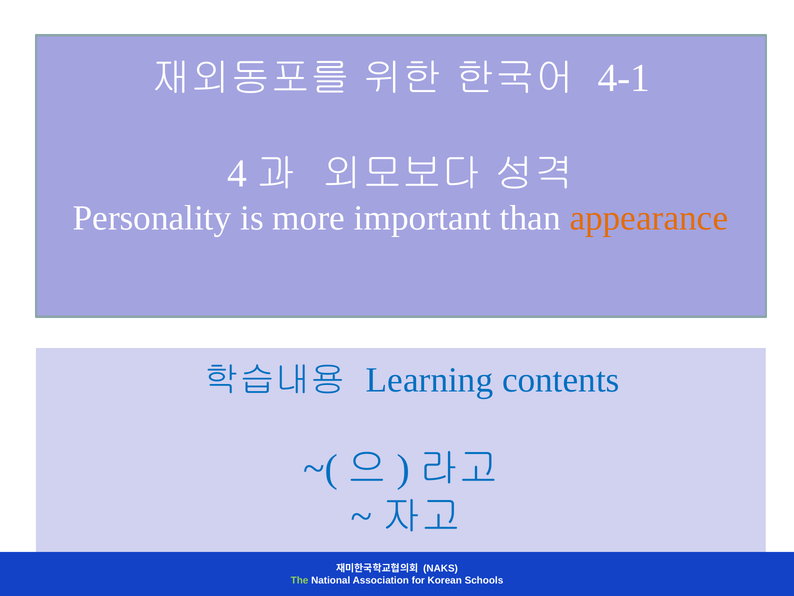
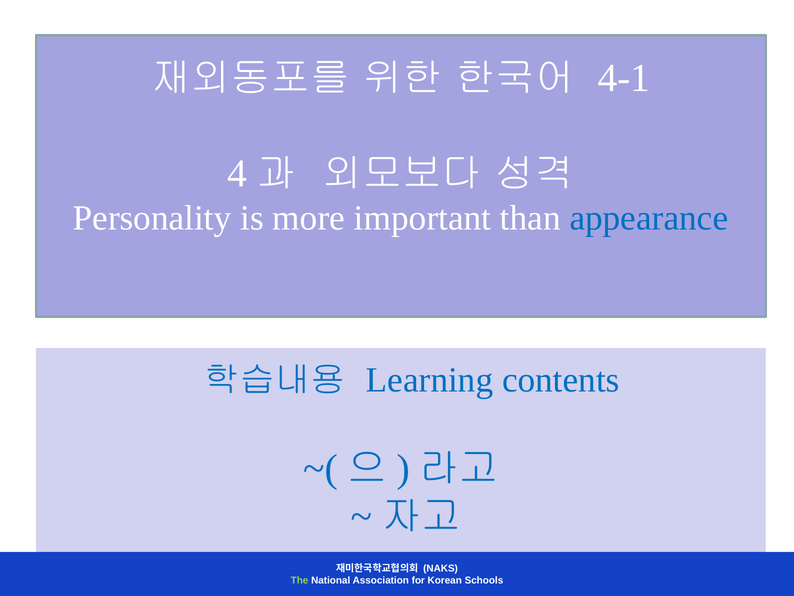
appearance colour: orange -> blue
